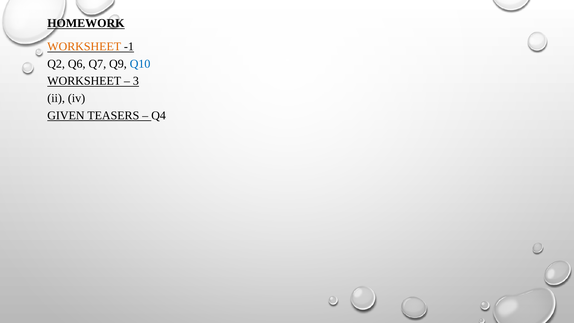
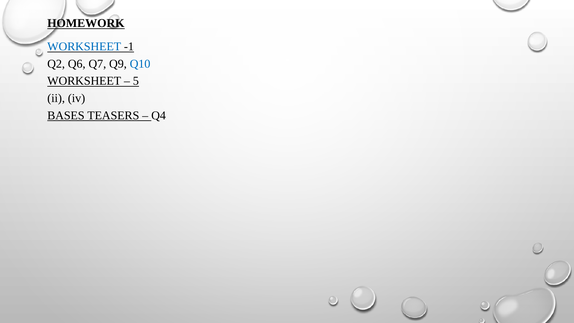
WORKSHEET at (84, 47) colour: orange -> blue
3: 3 -> 5
GIVEN: GIVEN -> BASES
